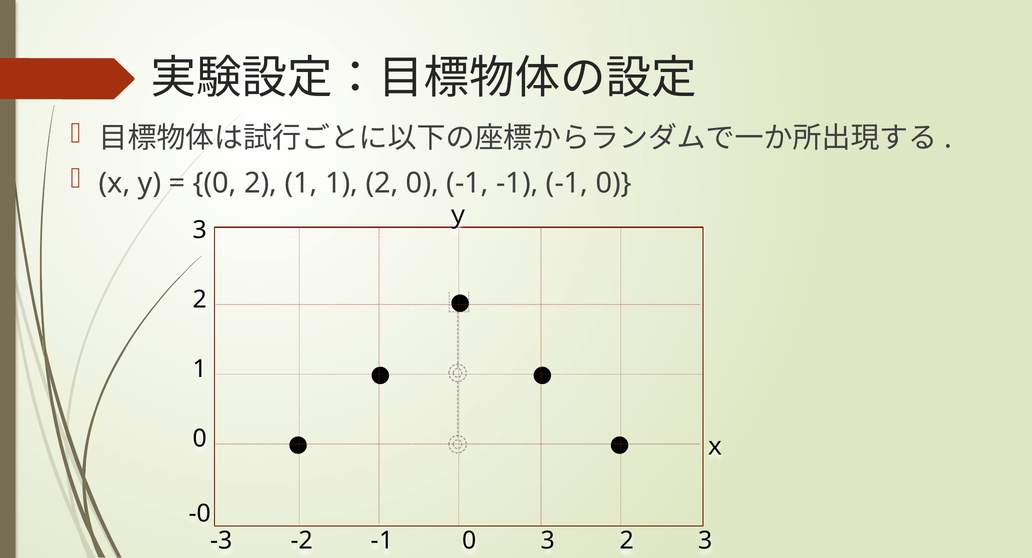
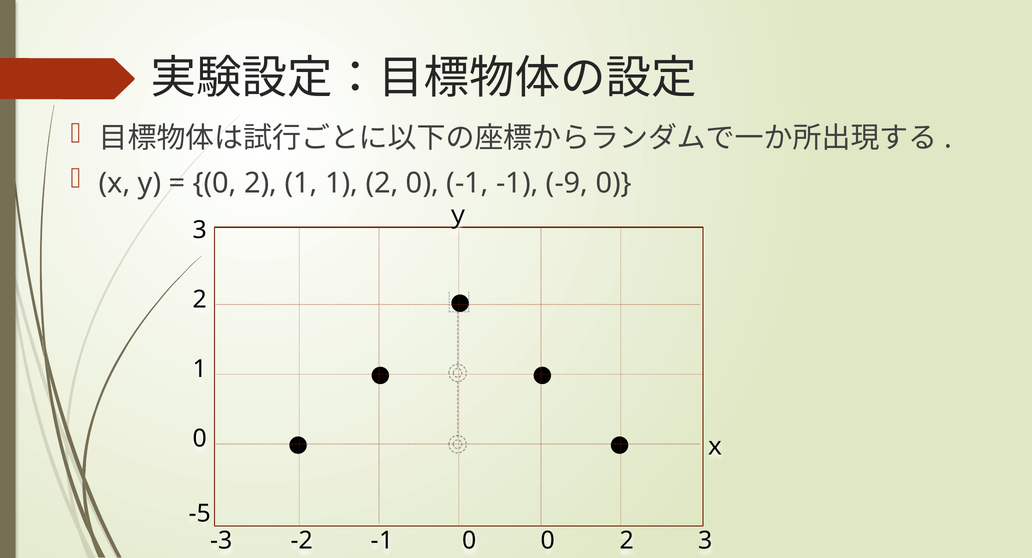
-1 at (567, 183): -1 -> -9
-0: -0 -> -5
0 3: 3 -> 0
